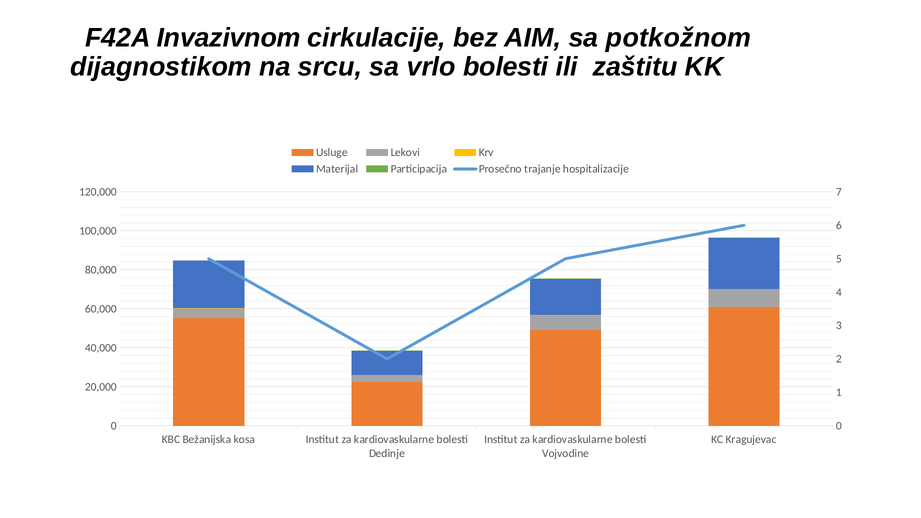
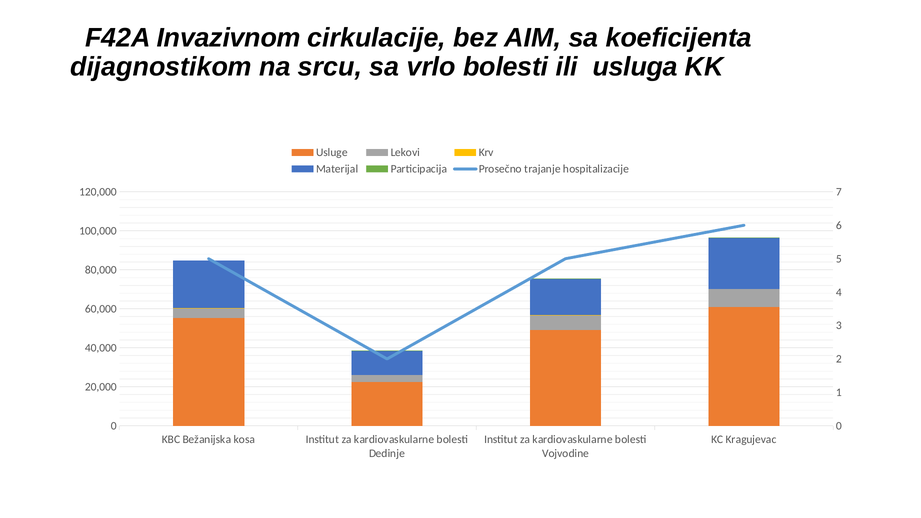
potkožnom: potkožnom -> koeficijenta
zaštitu: zaštitu -> usluga
